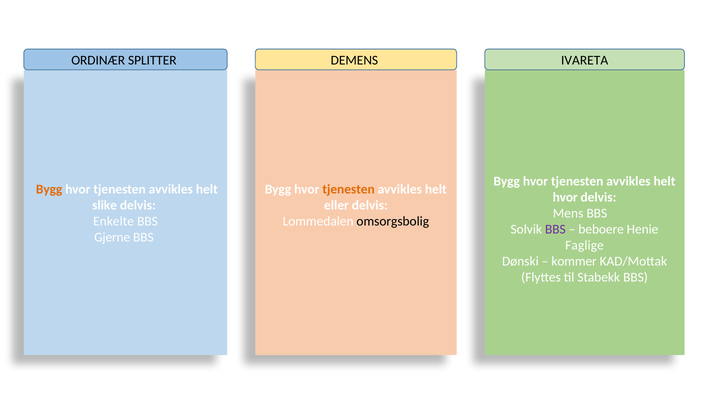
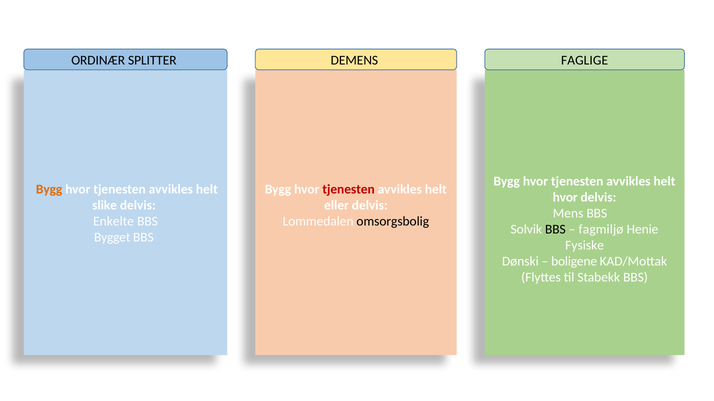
IVARETA: IVARETA -> FAGLIGE
tjenesten at (349, 190) colour: orange -> red
BBS at (555, 230) colour: purple -> black
beboere: beboere -> fagmiljø
Gjerne: Gjerne -> Bygget
Faglige: Faglige -> Fysiske
kommer: kommer -> boligene
